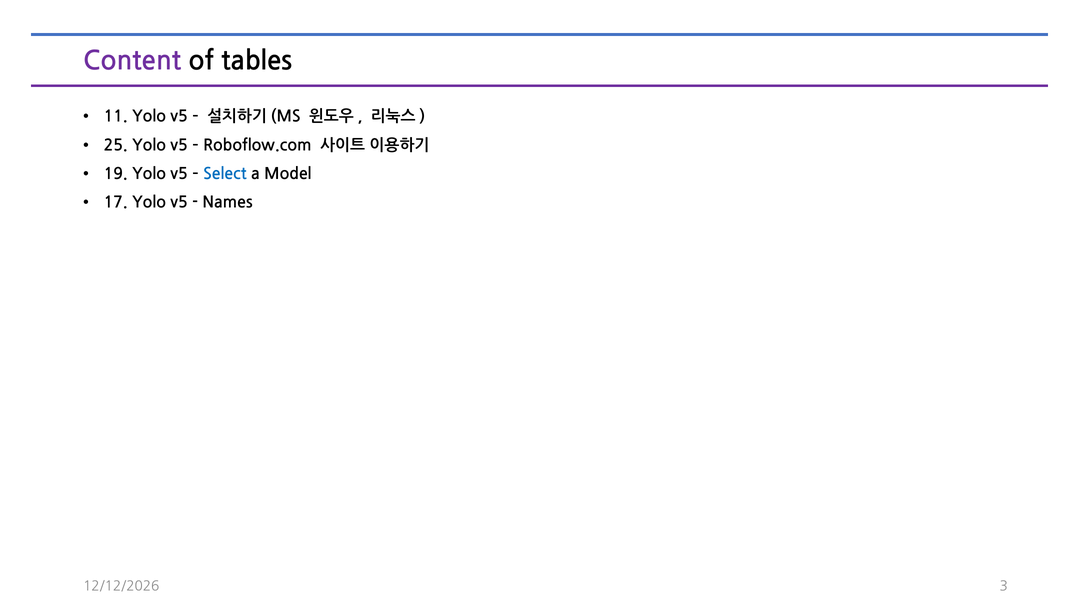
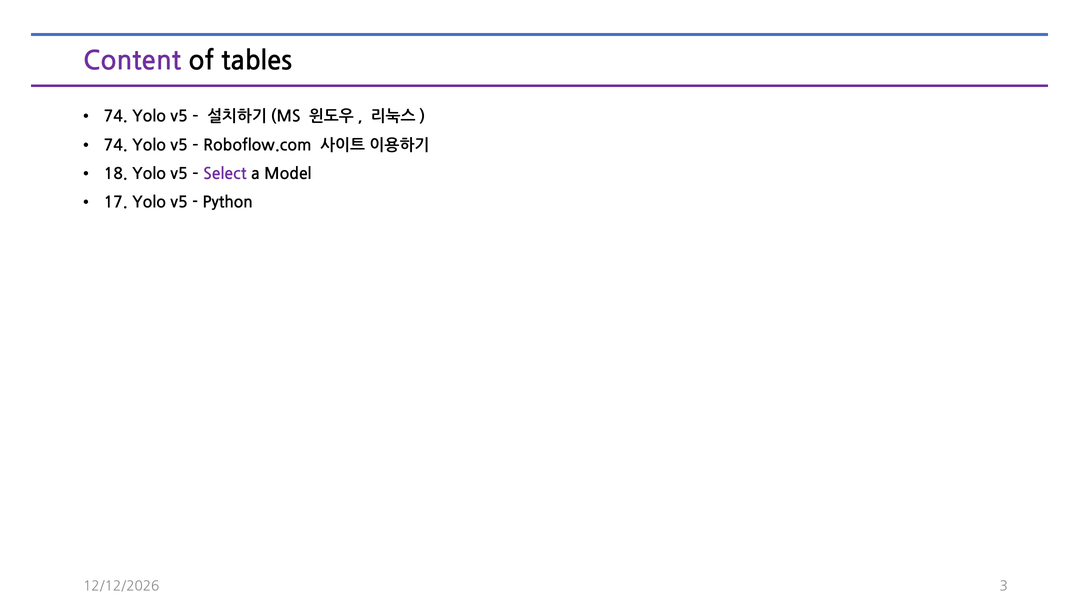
11 at (116, 117): 11 -> 74
25 at (116, 145): 25 -> 74
19: 19 -> 18
Select colour: blue -> purple
Names: Names -> Python
